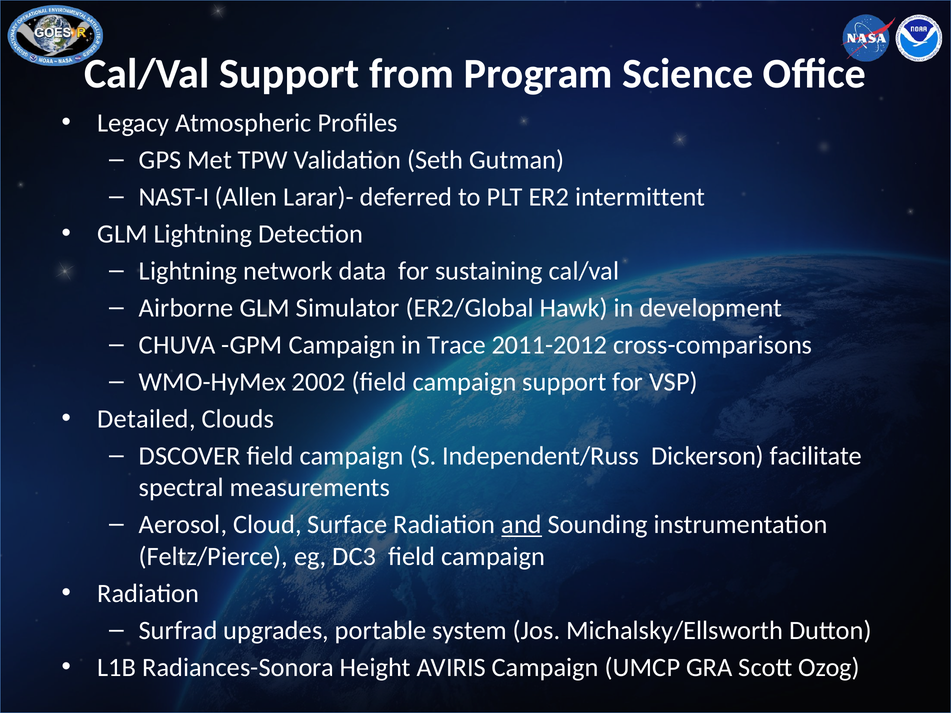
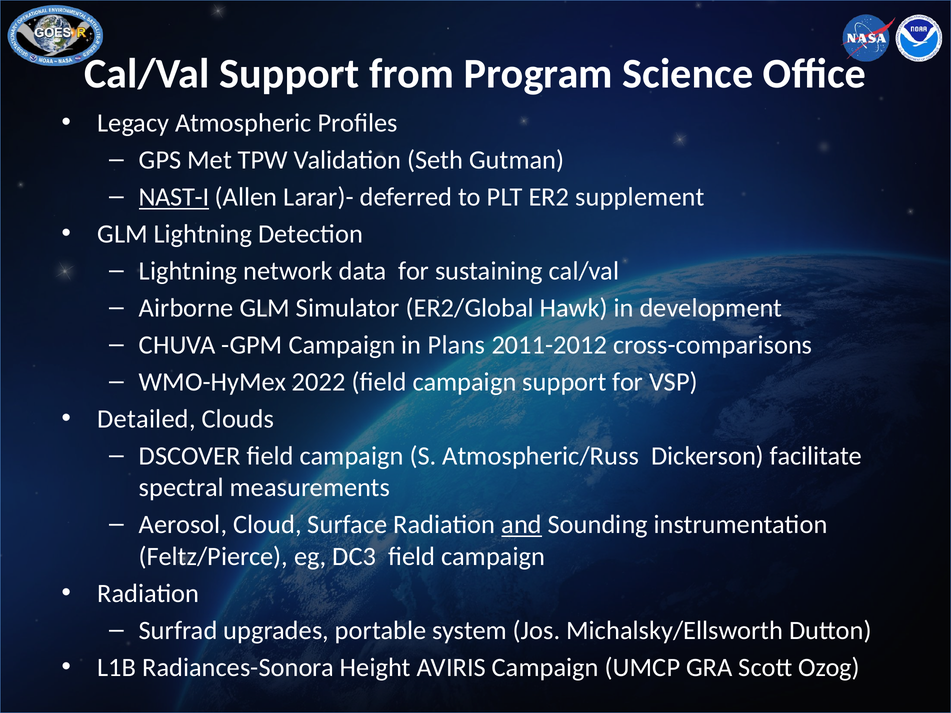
NAST-I underline: none -> present
intermittent: intermittent -> supplement
Trace: Trace -> Plans
2002: 2002 -> 2022
Independent/Russ: Independent/Russ -> Atmospheric/Russ
